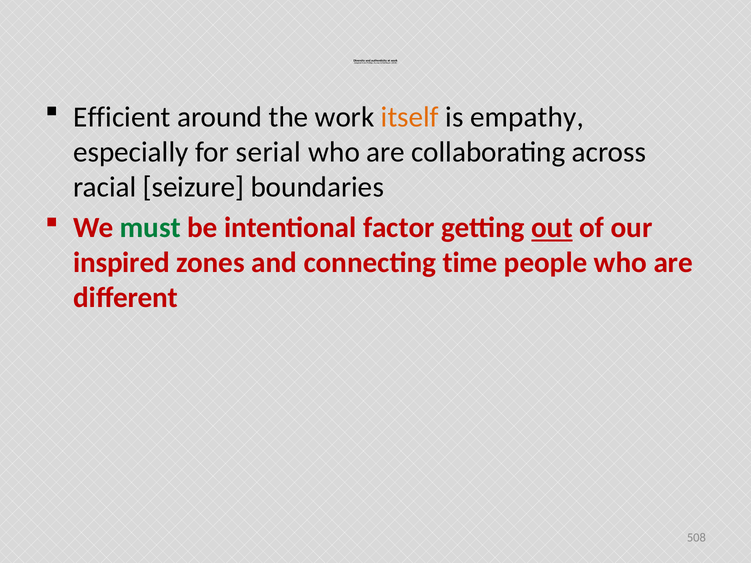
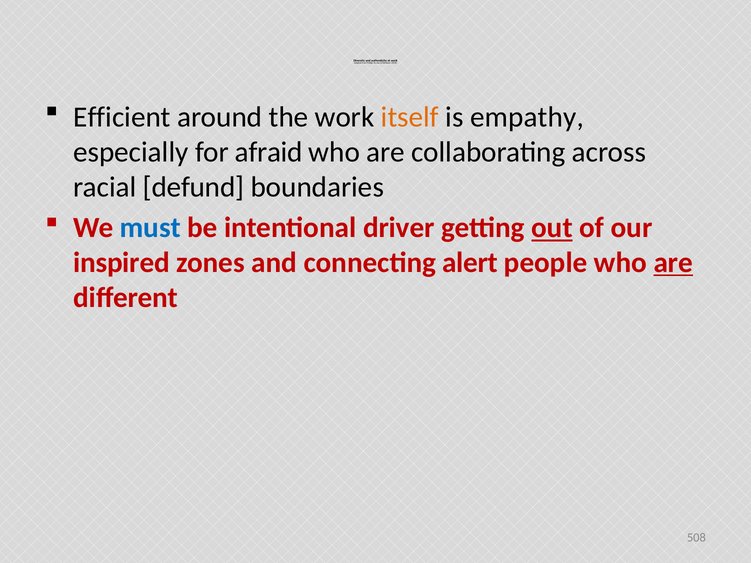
serial: serial -> afraid
seizure: seizure -> defund
must colour: green -> blue
factor: factor -> driver
time: time -> alert
are at (673, 263) underline: none -> present
